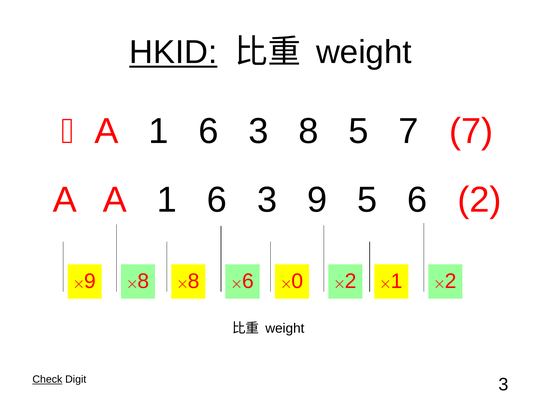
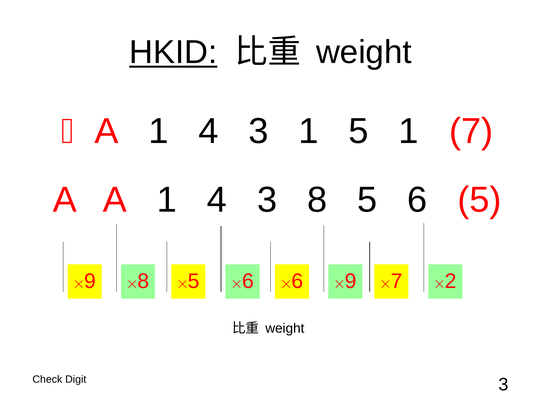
6 at (209, 131): 6 -> 4
3 8: 8 -> 1
5 7: 7 -> 1
A A 1 6: 6 -> 4
3 9: 9 -> 8
6 2: 2 -> 5
8 at (194, 281): 8 -> 5
0 at (297, 281): 0 -> 6
2 at (351, 281): 2 -> 9
1 at (397, 281): 1 -> 7
Check underline: present -> none
